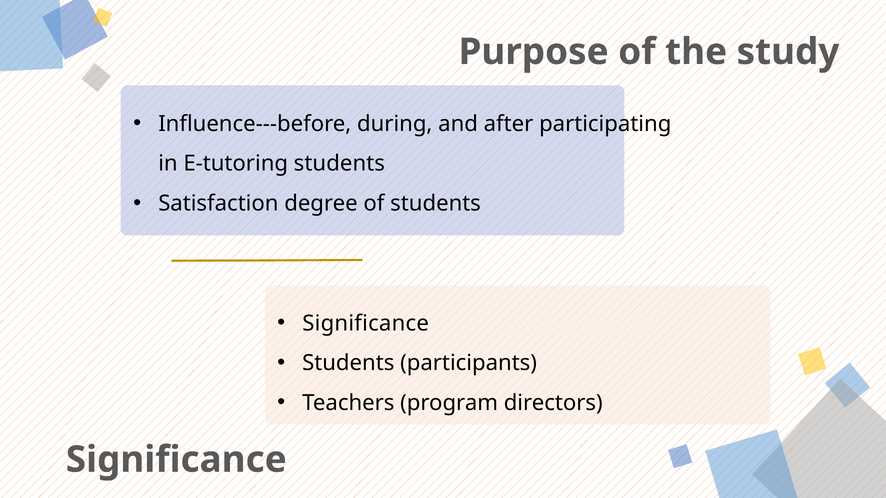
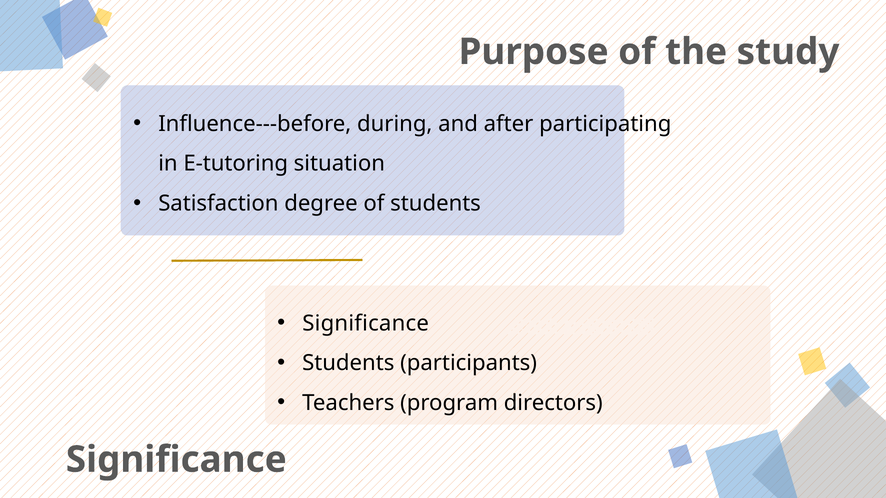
E-tutoring students: students -> situation
